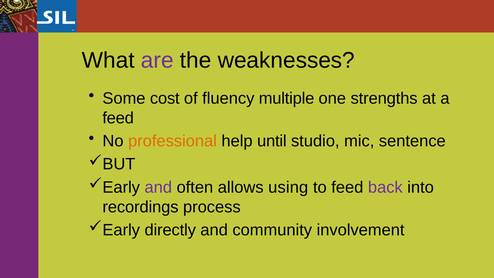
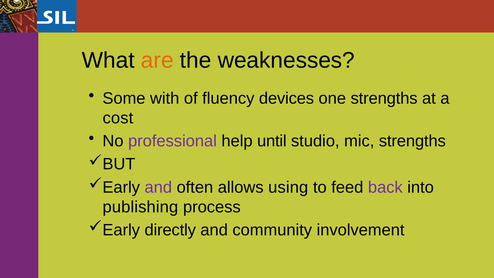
are colour: purple -> orange
cost: cost -> with
multiple: multiple -> devices
feed at (118, 118): feed -> cost
professional colour: orange -> purple
mic sentence: sentence -> strengths
recordings: recordings -> publishing
